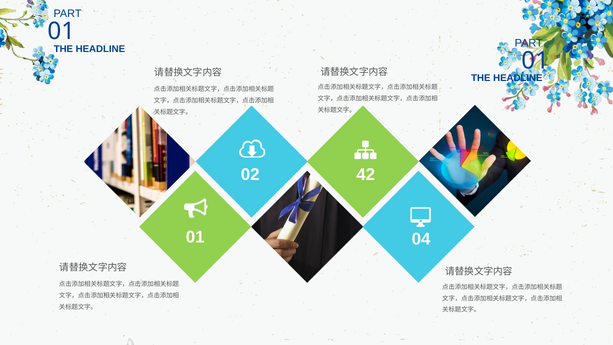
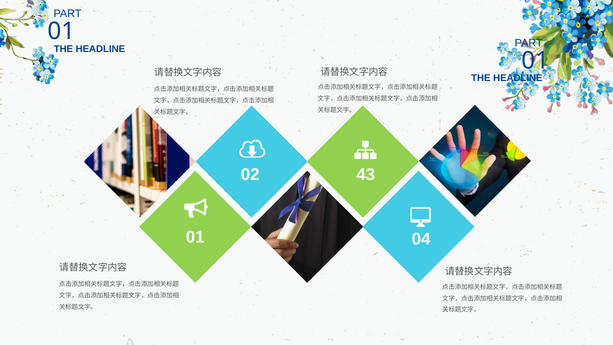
42: 42 -> 43
